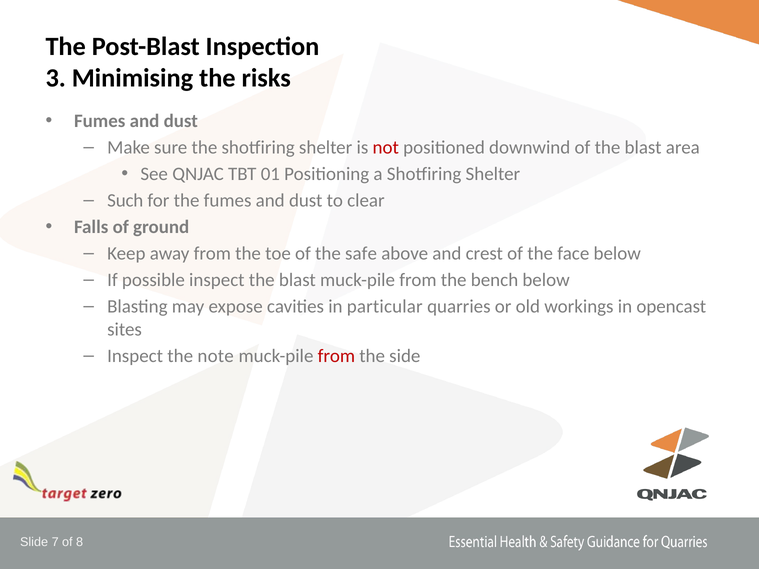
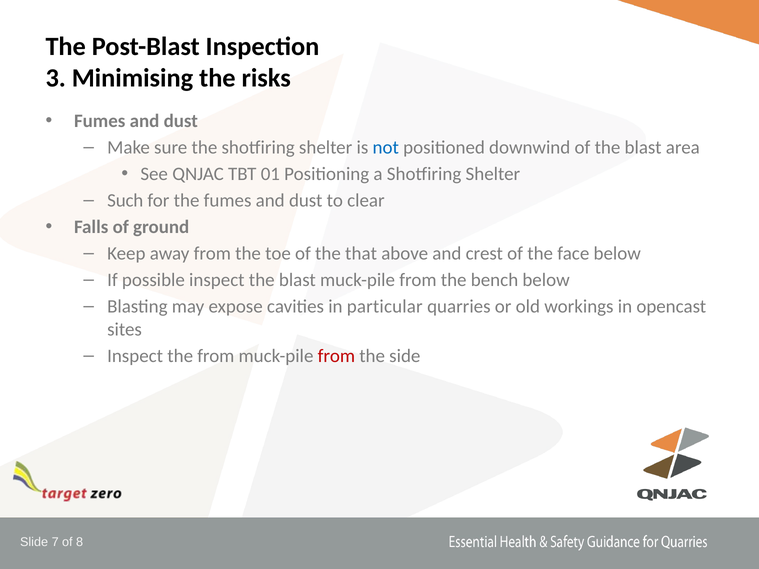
not colour: red -> blue
safe: safe -> that
the note: note -> from
